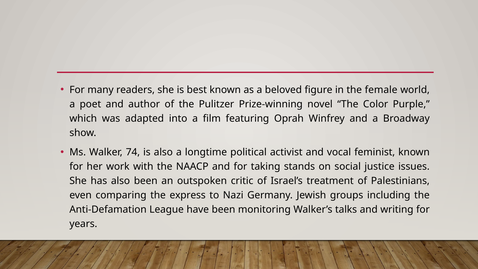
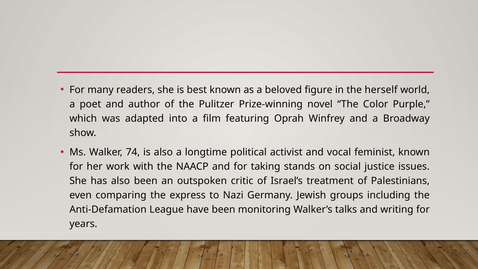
female: female -> herself
